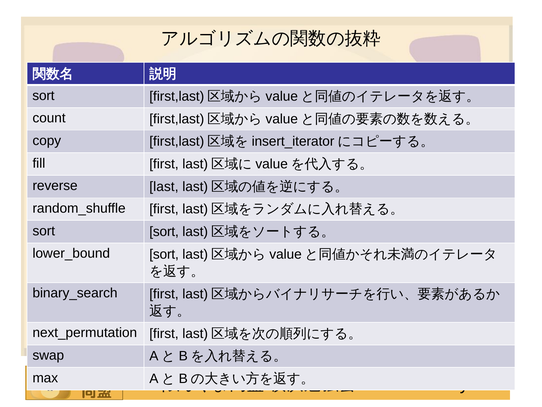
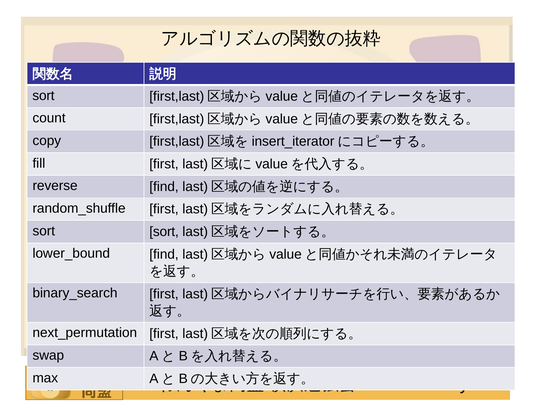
reverse last: last -> find
sort at (164, 254): sort -> find
